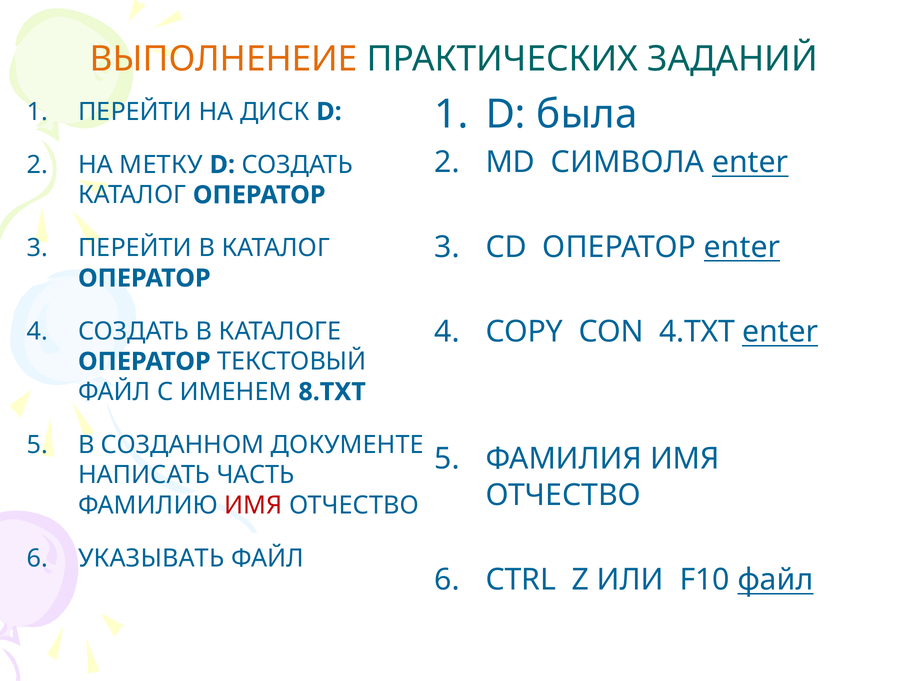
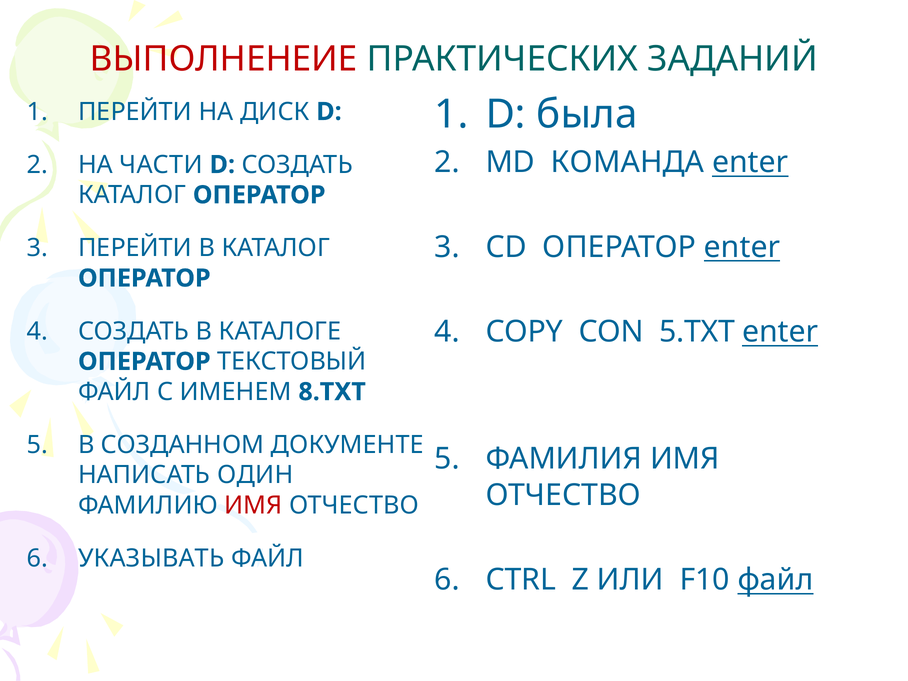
ВЫПОЛНЕНЕИЕ colour: orange -> red
СИМВОЛА: СИМВОЛА -> КОМАНДА
МЕТКУ: МЕТКУ -> ЧАСТИ
4.TXT: 4.TXT -> 5.TXT
ЧАСТЬ: ЧАСТЬ -> ОДИН
